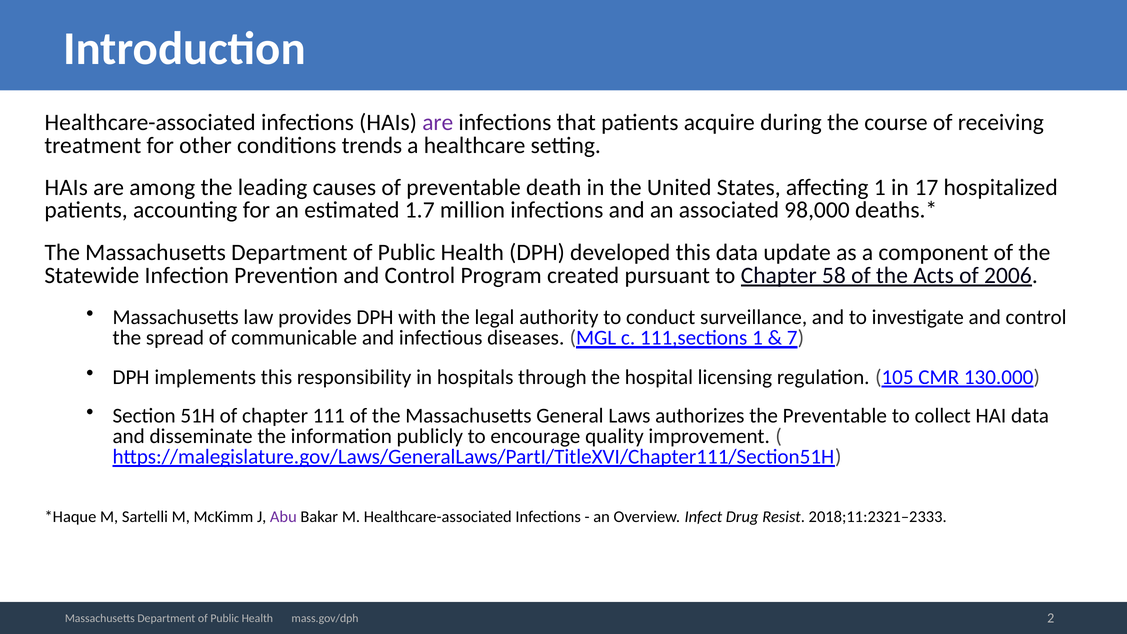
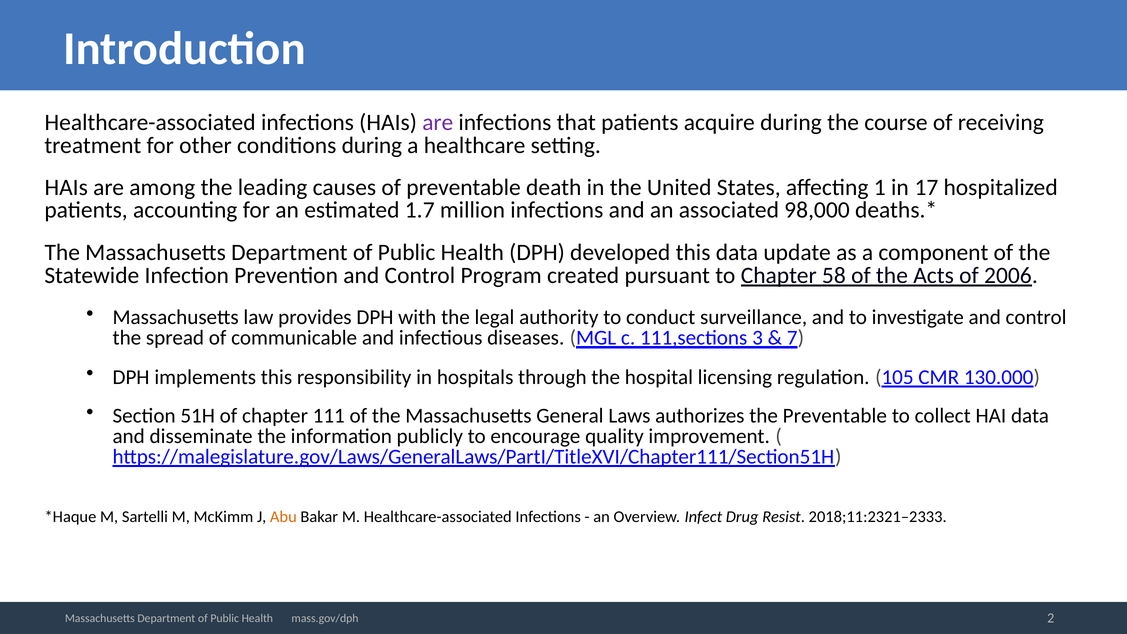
conditions trends: trends -> during
111,sections 1: 1 -> 3
Abu colour: purple -> orange
